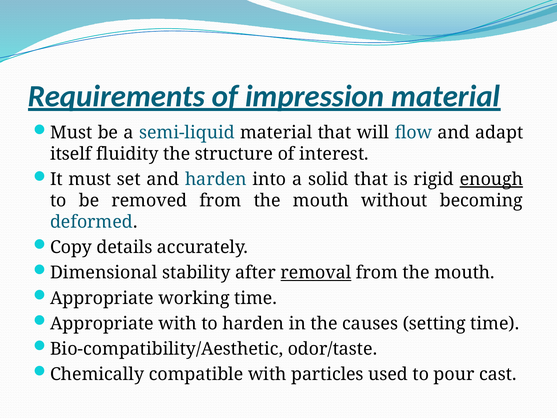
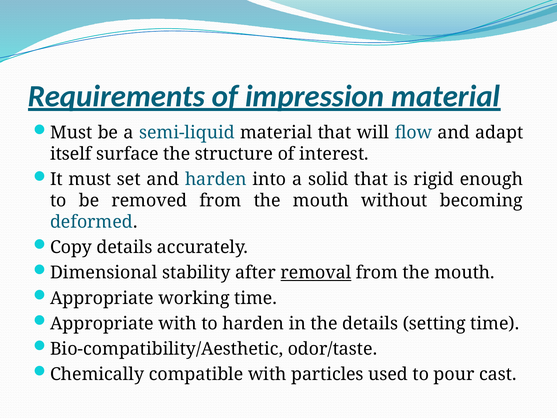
fluidity: fluidity -> surface
enough underline: present -> none
the causes: causes -> details
